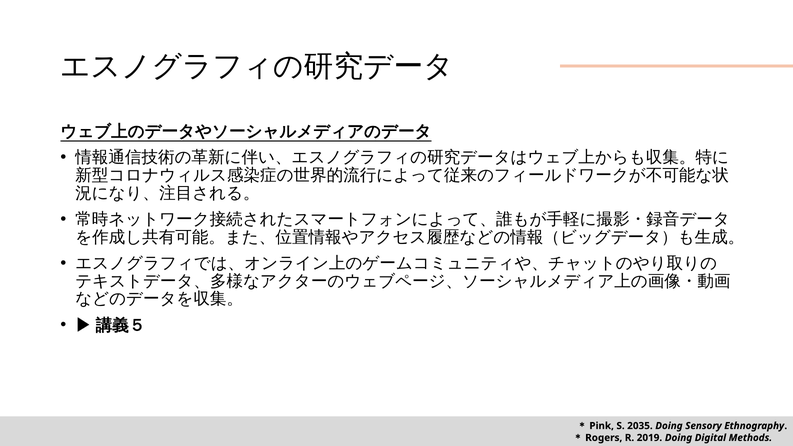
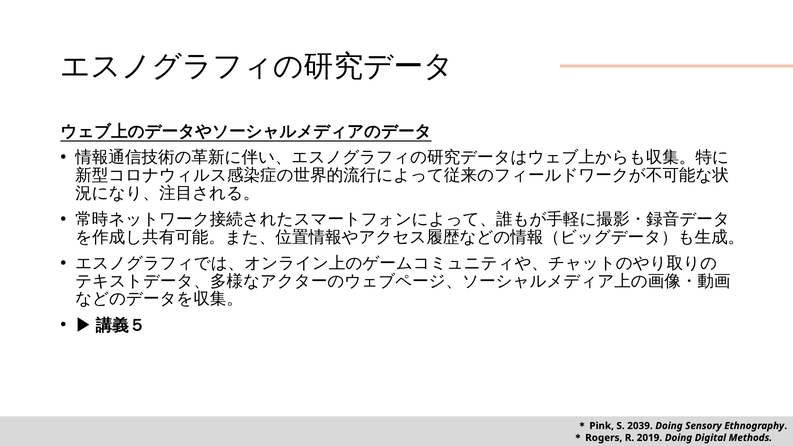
2035: 2035 -> 2039
